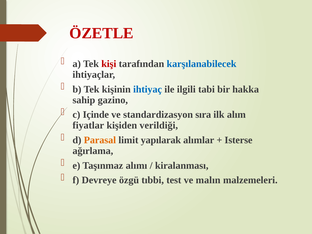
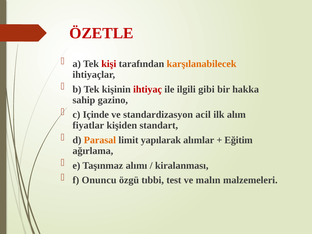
karşılanabilecek colour: blue -> orange
ihtiyaç colour: blue -> red
tabi: tabi -> gibi
sıra: sıra -> acil
verildiği: verildiği -> standart
Isterse: Isterse -> Eğitim
Devreye: Devreye -> Onuncu
